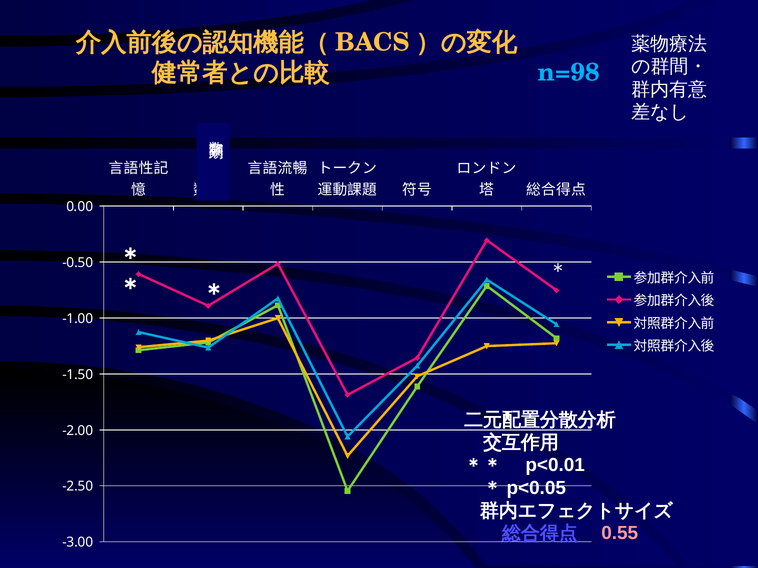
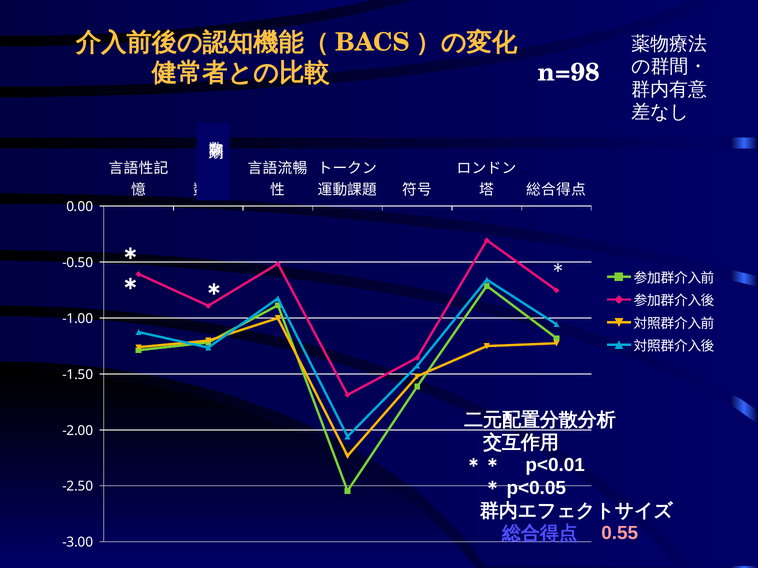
n=98 colour: light blue -> white
